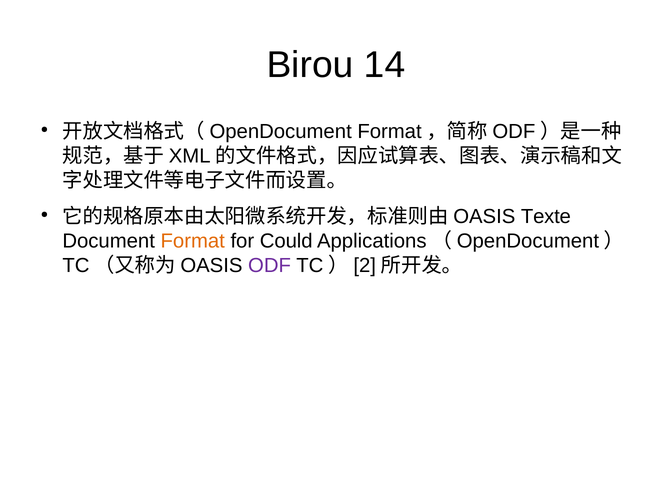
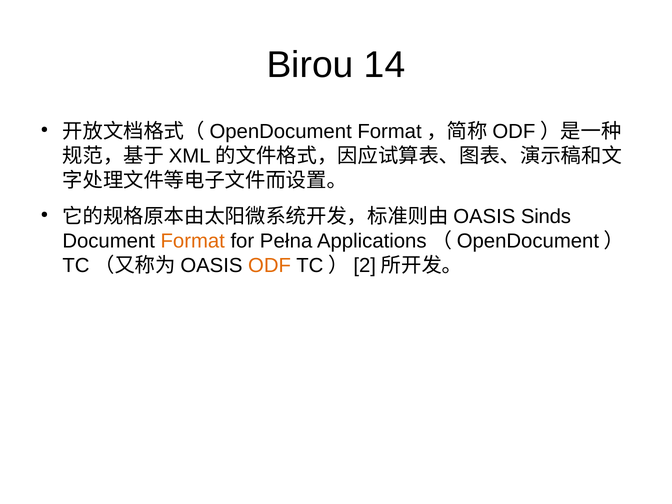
Texte: Texte -> Sinds
Could: Could -> Pełna
ODF colour: purple -> orange
